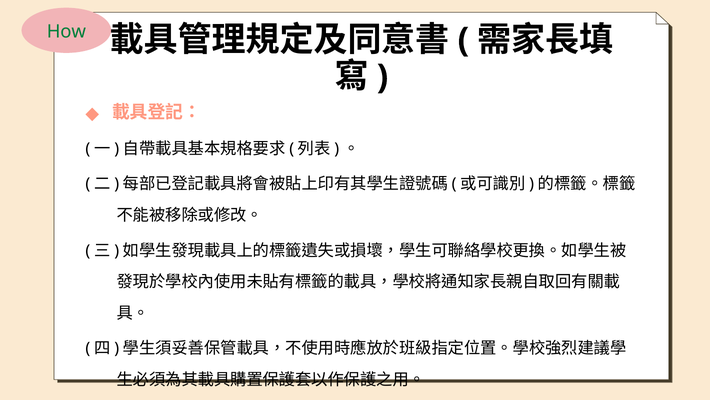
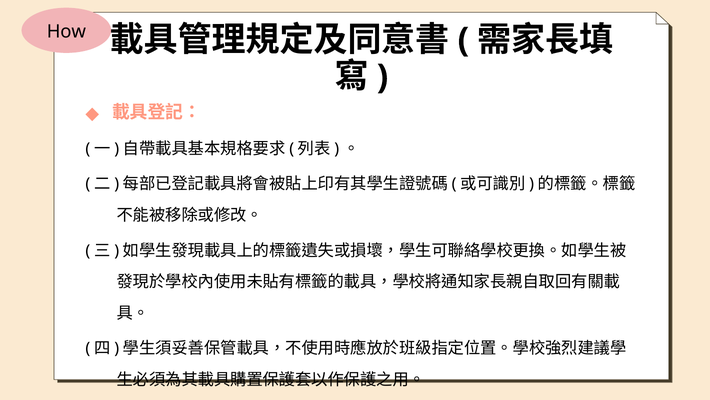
How colour: green -> black
